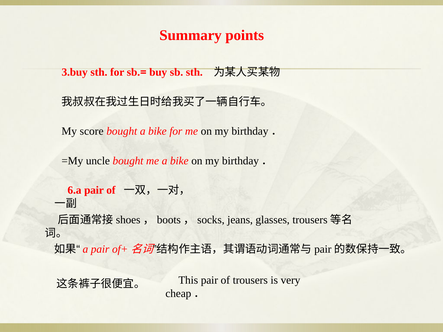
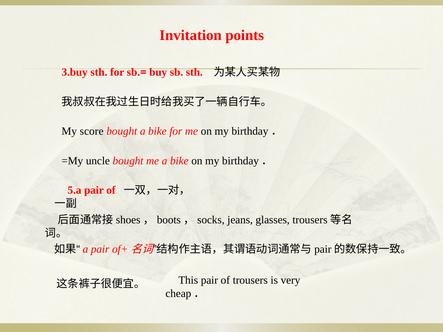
Summary: Summary -> Invitation
6.a: 6.a -> 5.a
